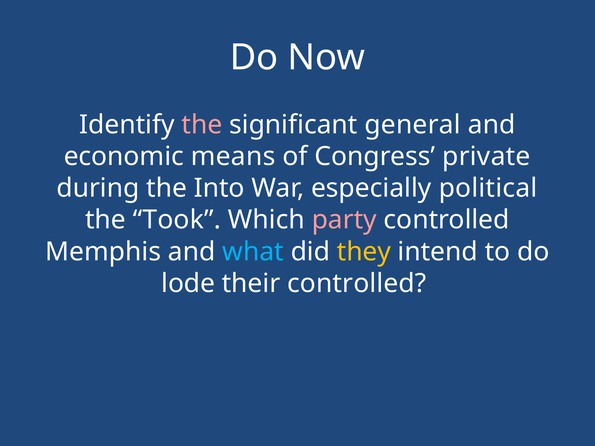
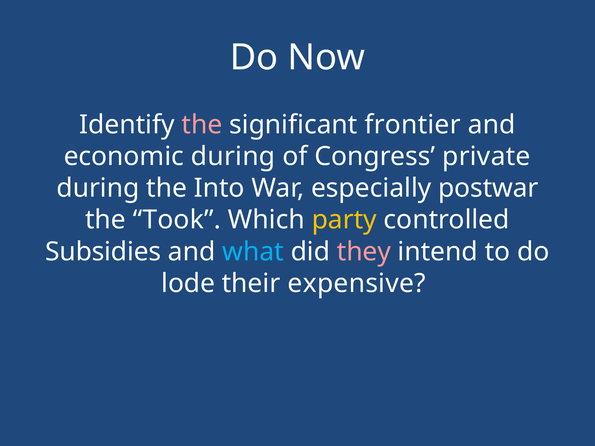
general: general -> frontier
economic means: means -> during
political: political -> postwar
party colour: pink -> yellow
Memphis: Memphis -> Subsidies
they colour: yellow -> pink
their controlled: controlled -> expensive
